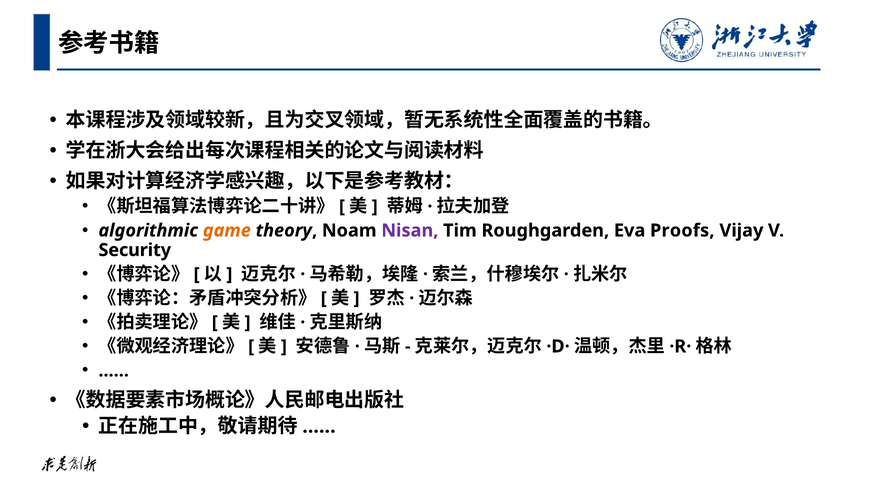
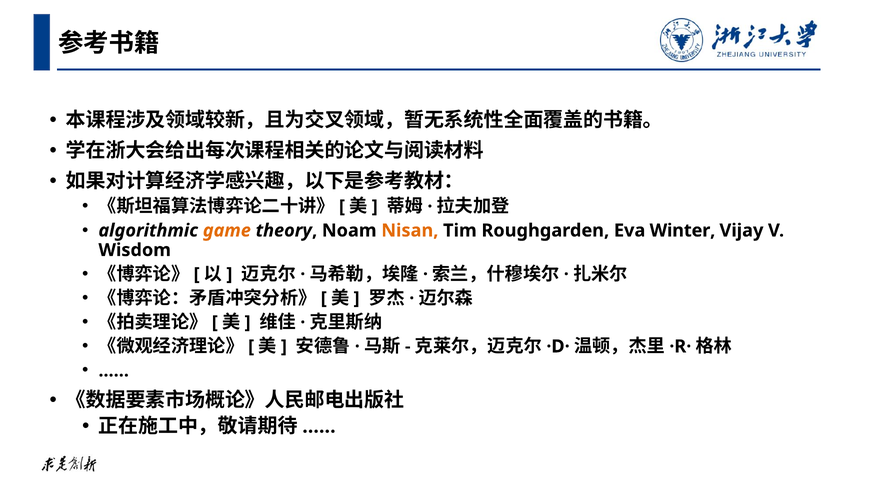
Nisan colour: purple -> orange
Proofs: Proofs -> Winter
Security: Security -> Wisdom
